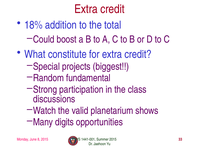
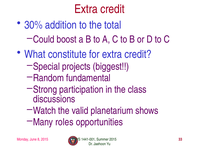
18%: 18% -> 30%
digits: digits -> roles
